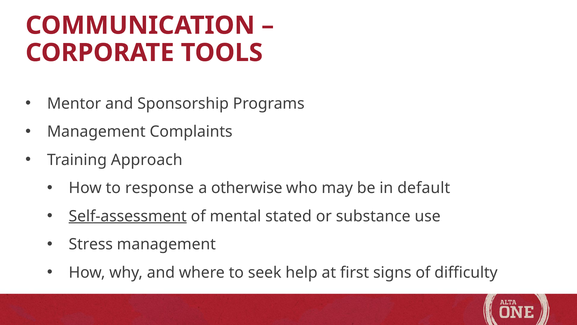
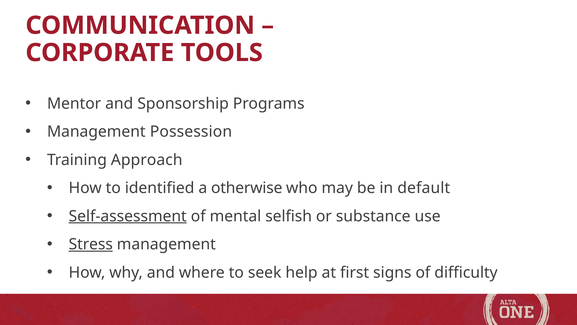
Complaints: Complaints -> Possession
response: response -> identified
stated: stated -> selfish
Stress underline: none -> present
